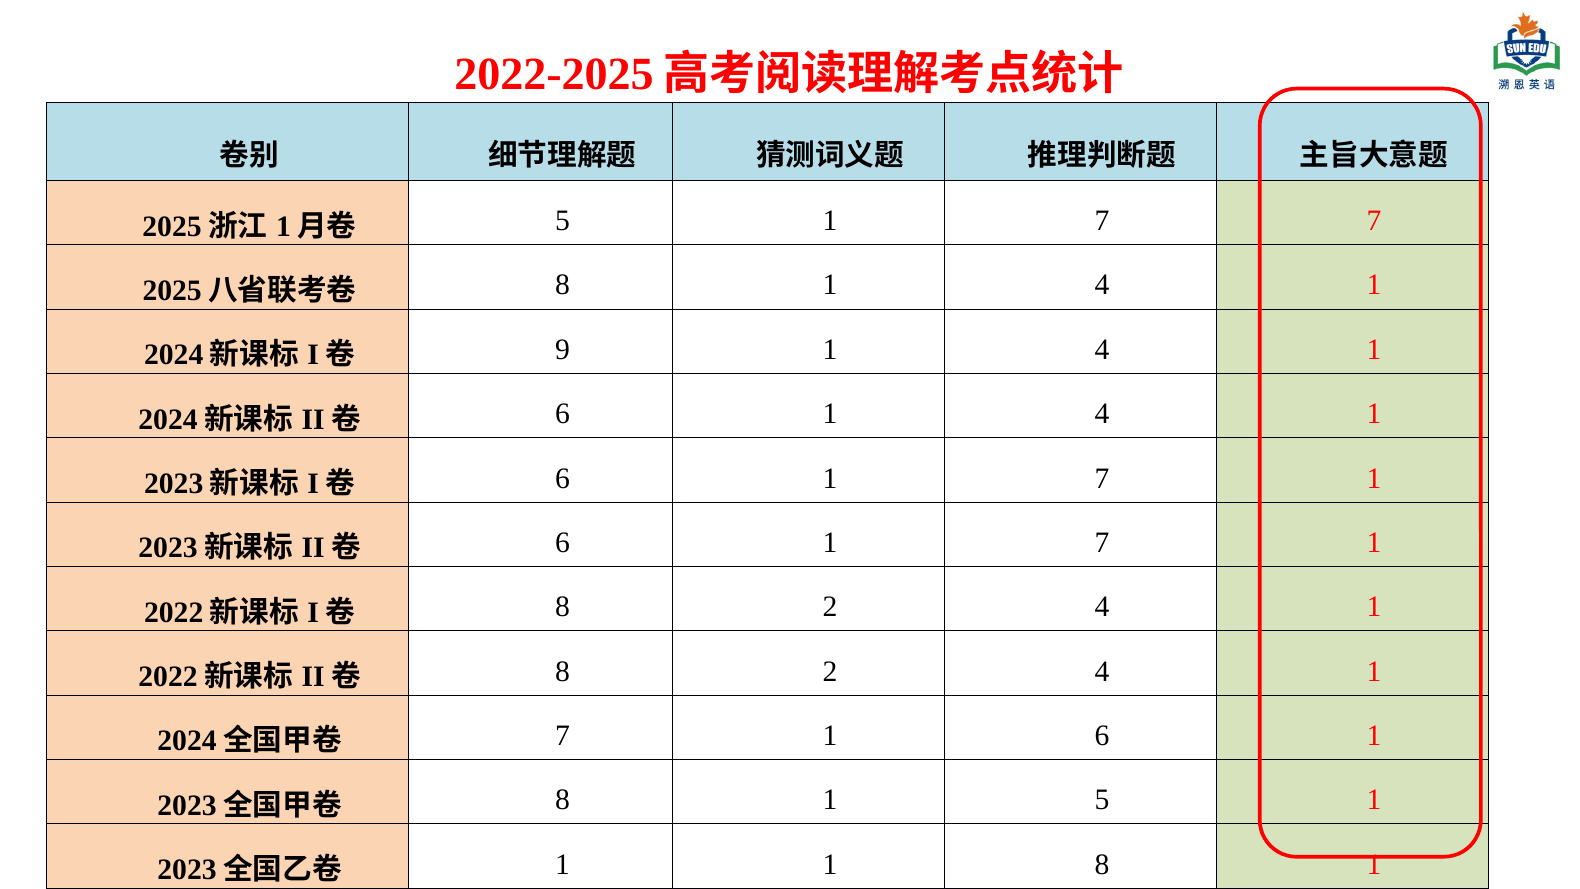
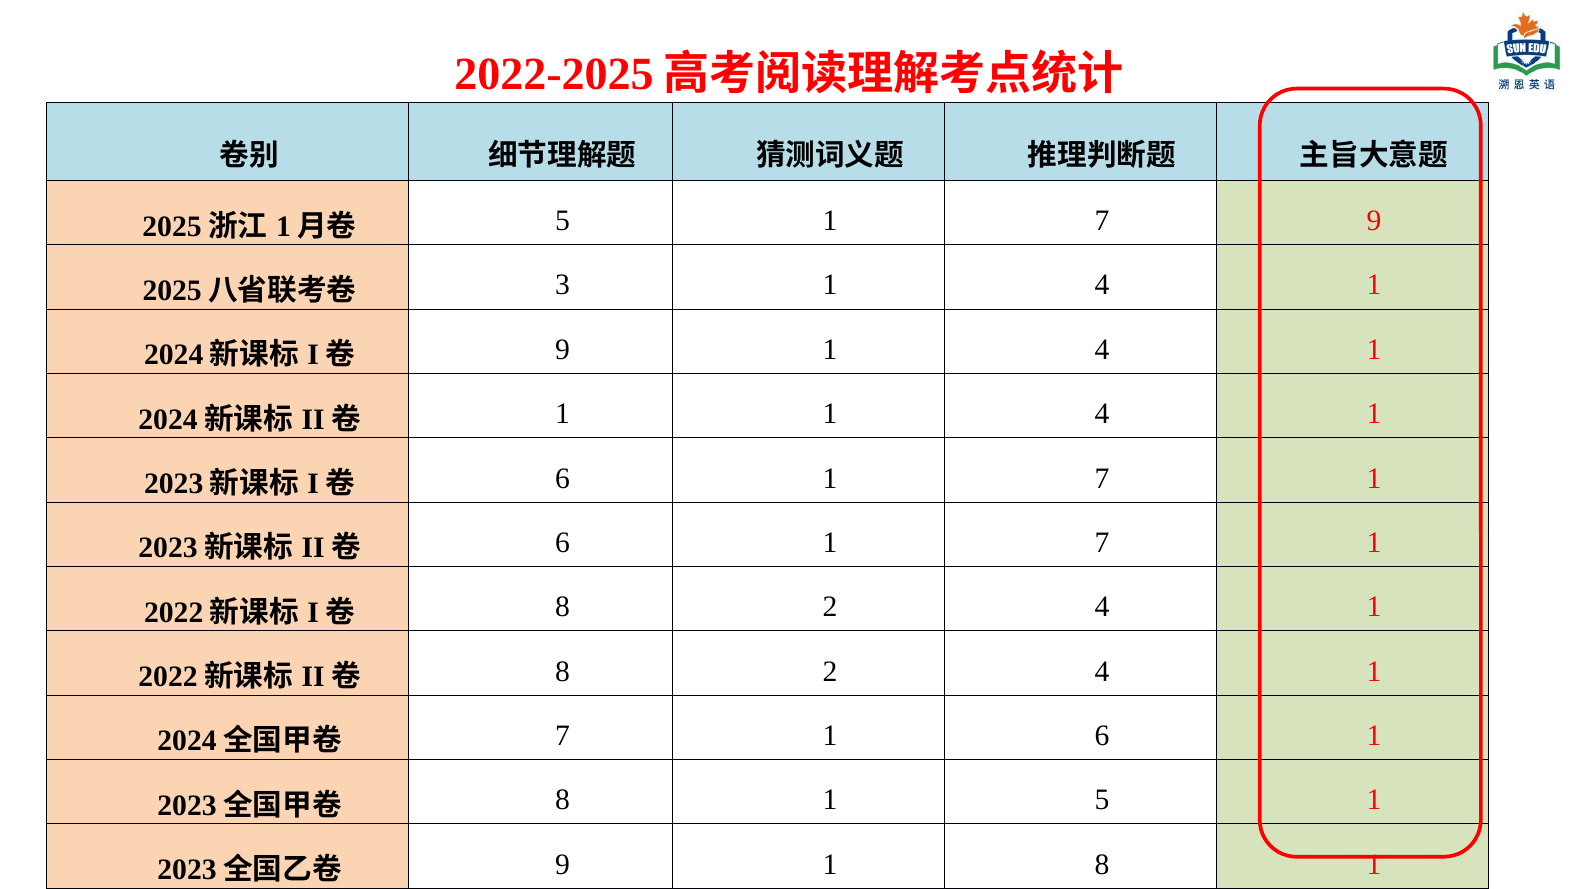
7 7: 7 -> 9
8 at (562, 285): 8 -> 3
6 at (562, 414): 6 -> 1
1 at (562, 864): 1 -> 9
